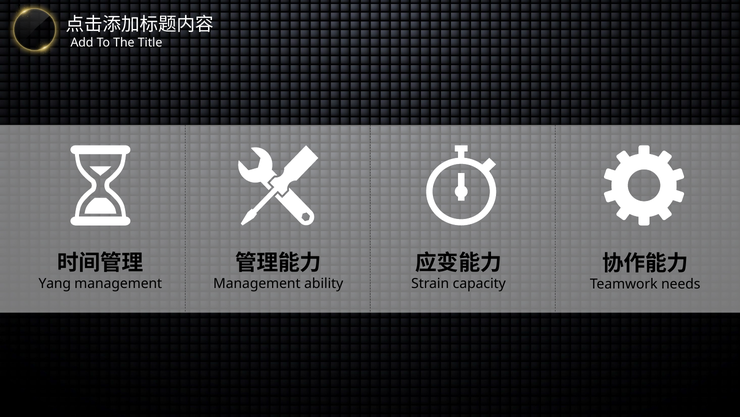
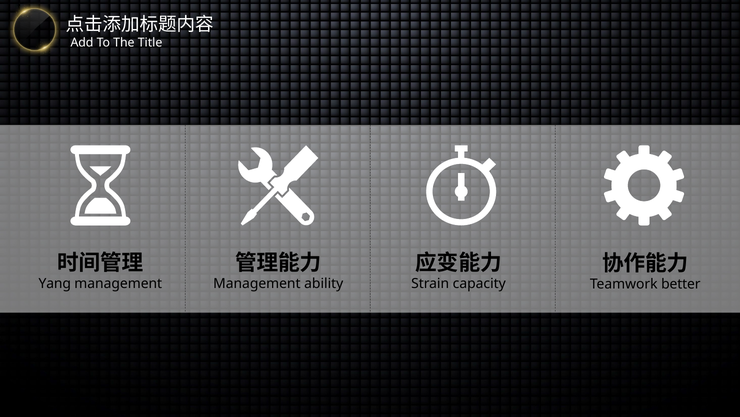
needs: needs -> better
